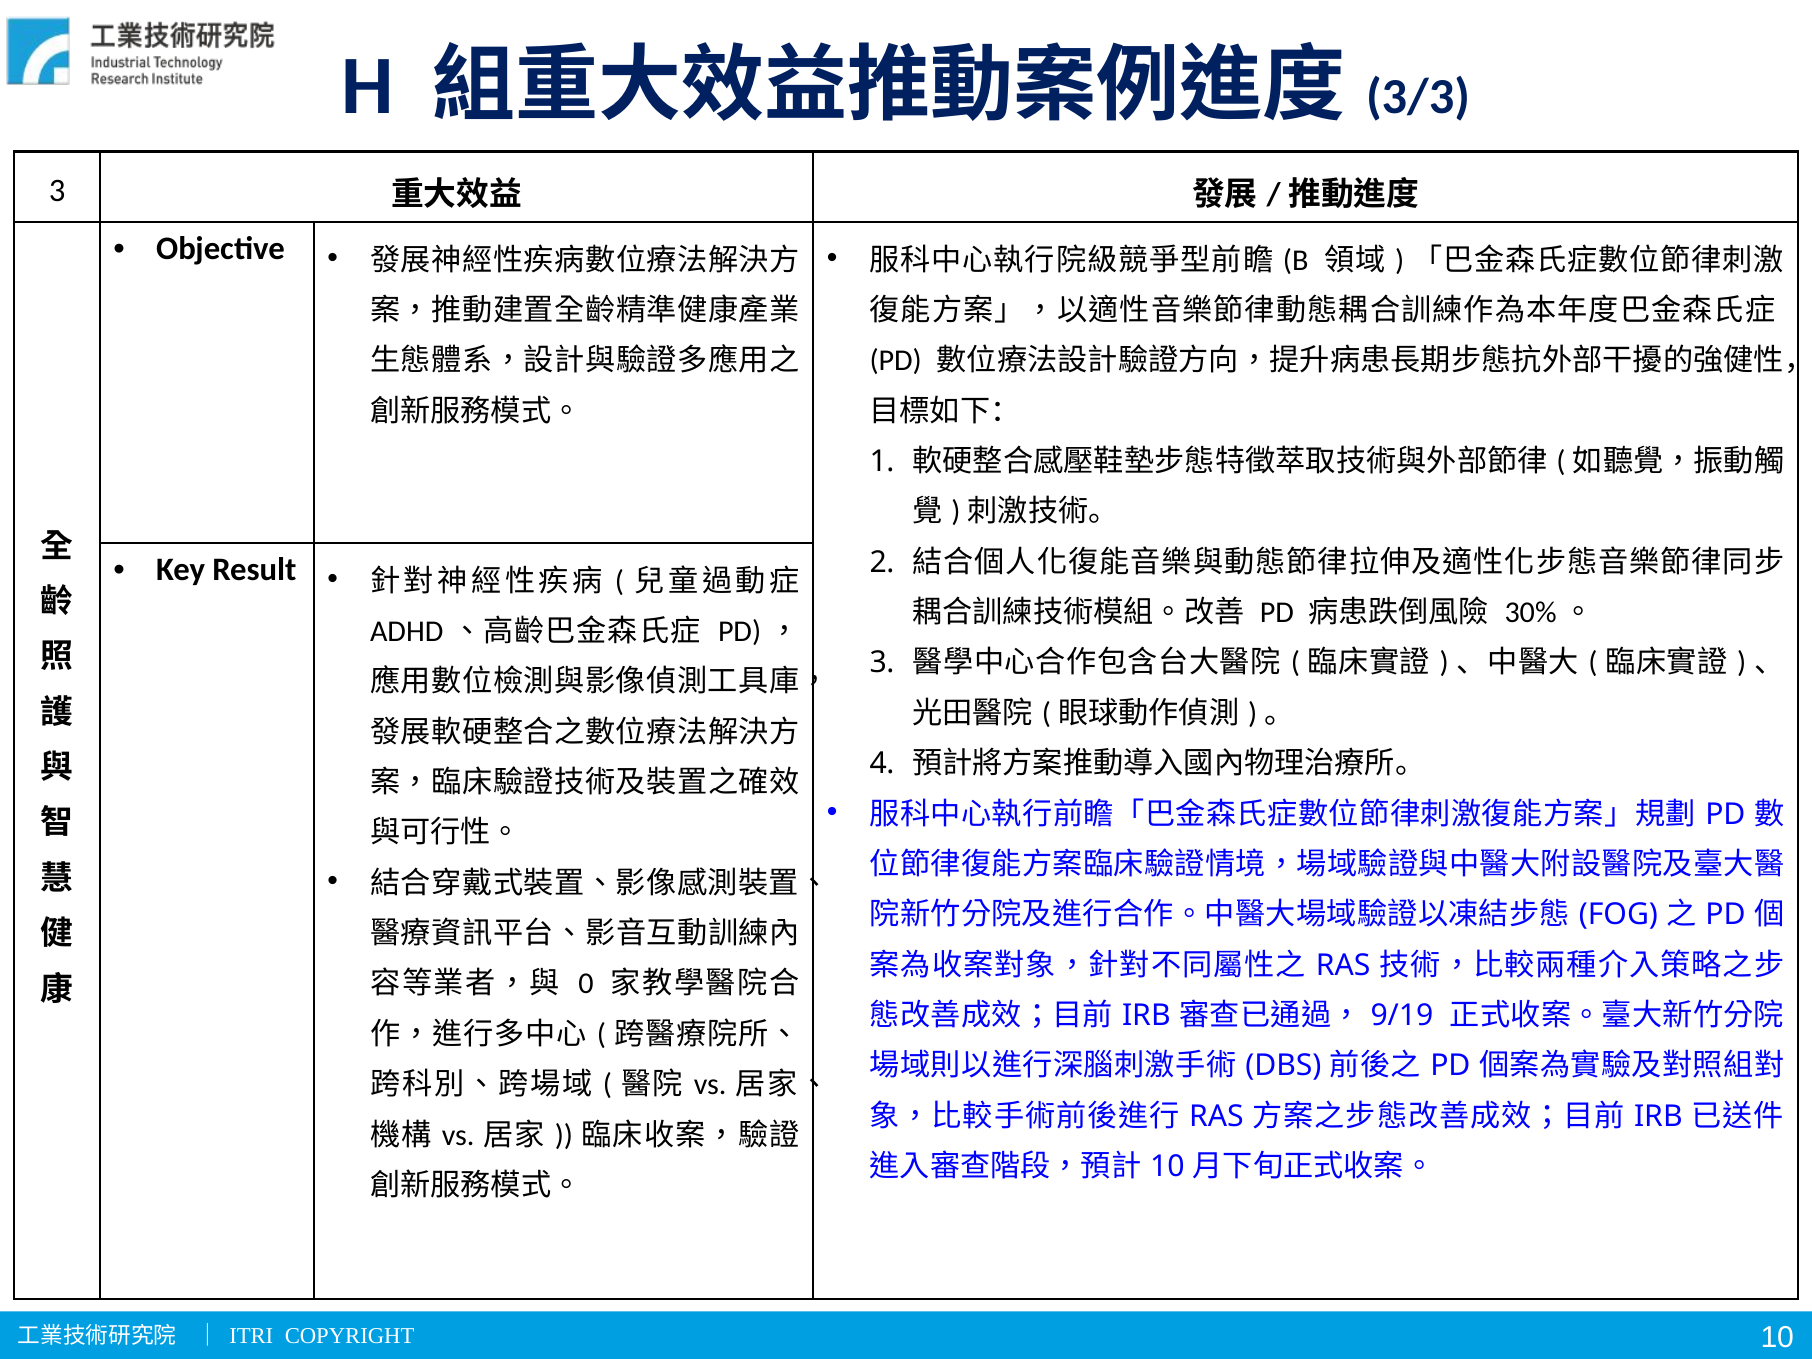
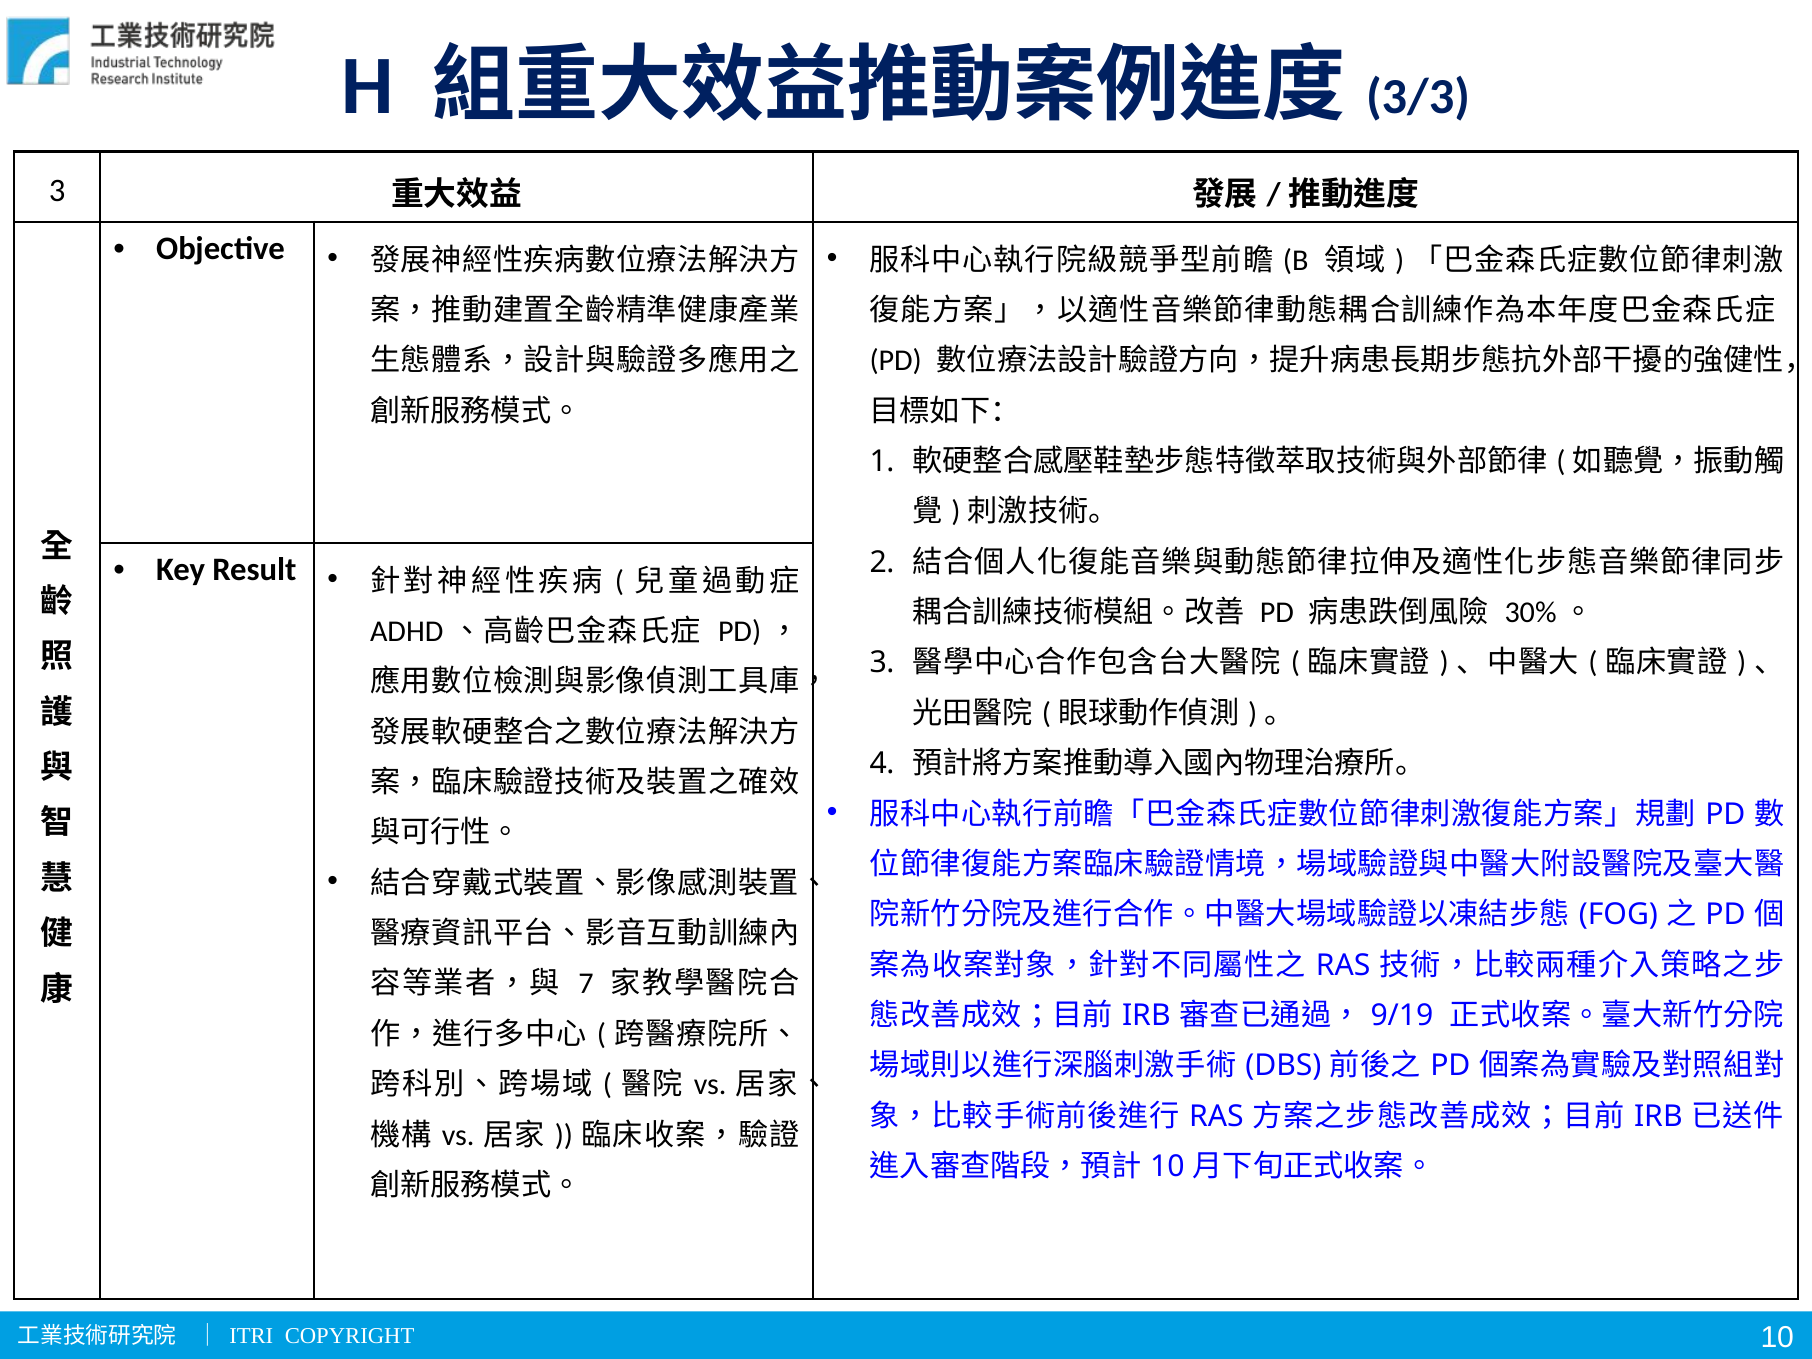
0: 0 -> 7
